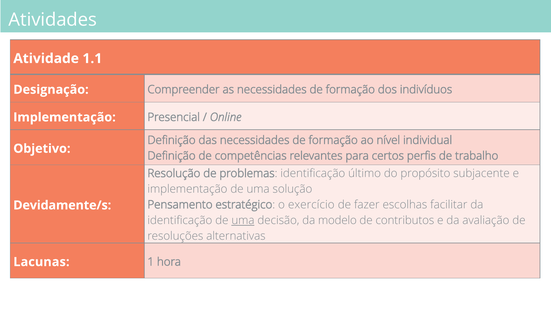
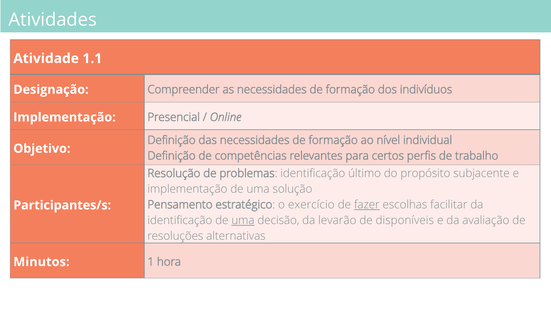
Devidamente/s: Devidamente/s -> Participantes/s
fazer underline: none -> present
modelo: modelo -> levarão
contributos: contributos -> disponíveis
Lacunas: Lacunas -> Minutos
